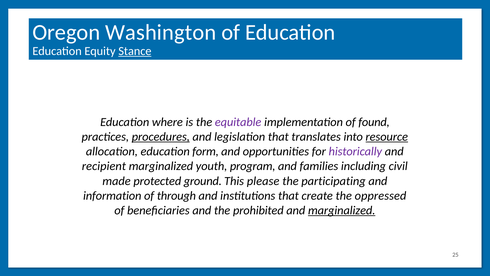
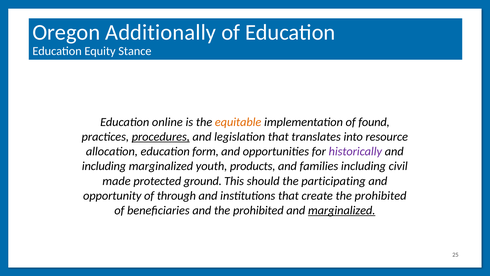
Washington: Washington -> Additionally
Stance underline: present -> none
where: where -> online
equitable colour: purple -> orange
resource underline: present -> none
recipient at (104, 166): recipient -> including
program: program -> products
please: please -> should
information: information -> opportunity
create the oppressed: oppressed -> prohibited
